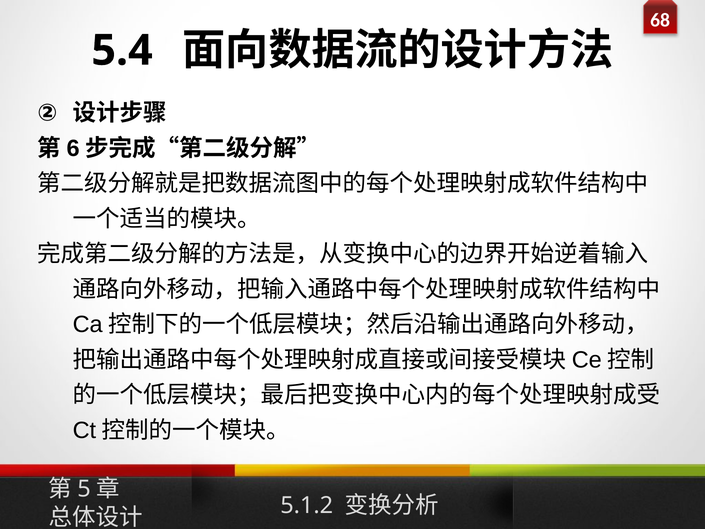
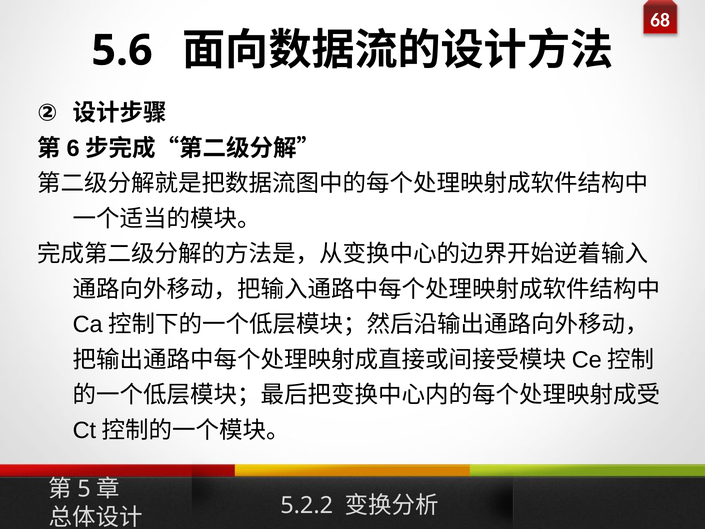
5.4: 5.4 -> 5.6
5.1.2: 5.1.2 -> 5.2.2
